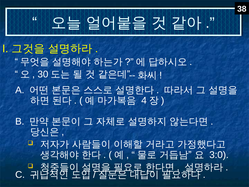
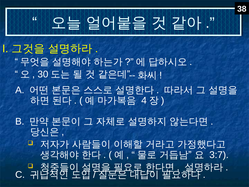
3:0: 3:0 -> 3:7
